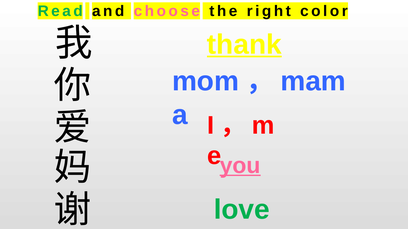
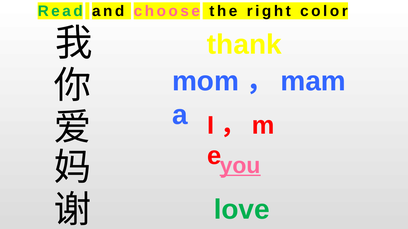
thank underline: present -> none
